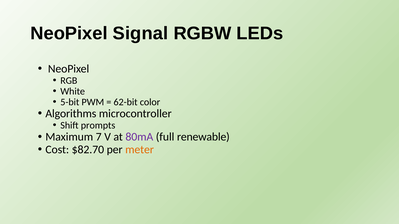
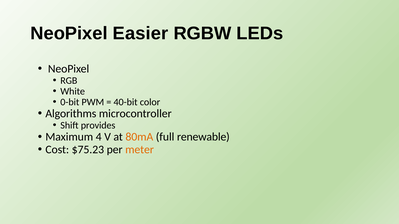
Signal: Signal -> Easier
5-bit: 5-bit -> 0-bit
62-bit: 62-bit -> 40-bit
prompts: prompts -> provides
7: 7 -> 4
80mA colour: purple -> orange
$82.70: $82.70 -> $75.23
